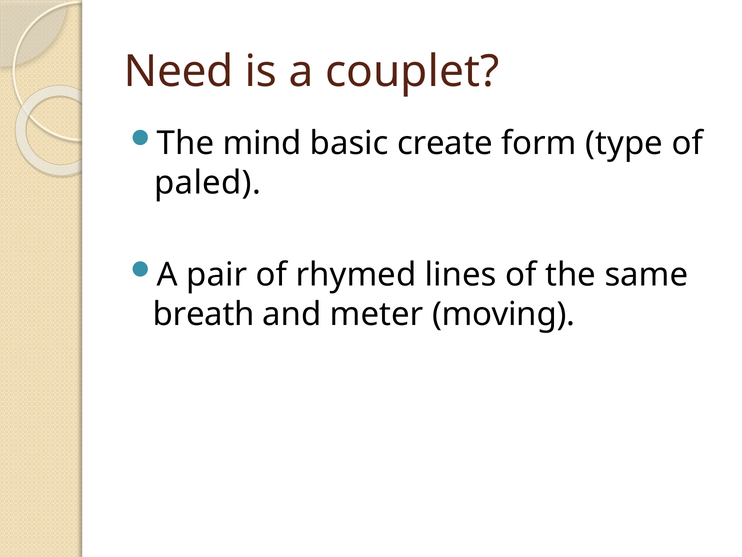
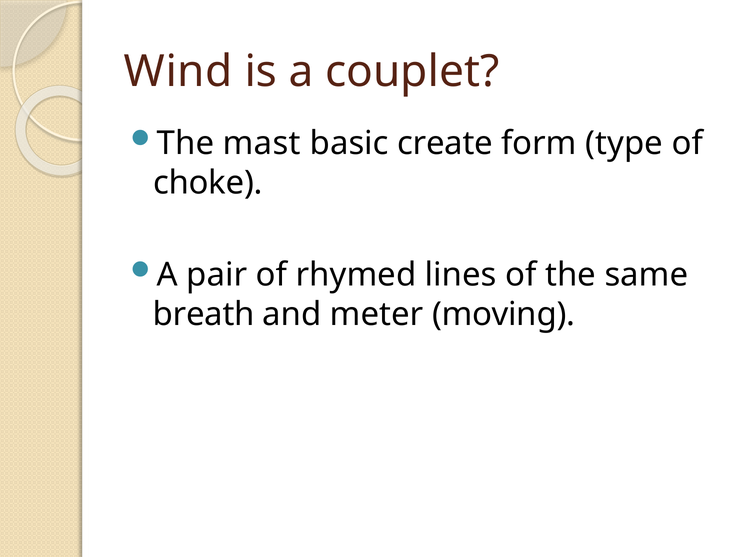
Need: Need -> Wind
mind: mind -> mast
paled: paled -> choke
